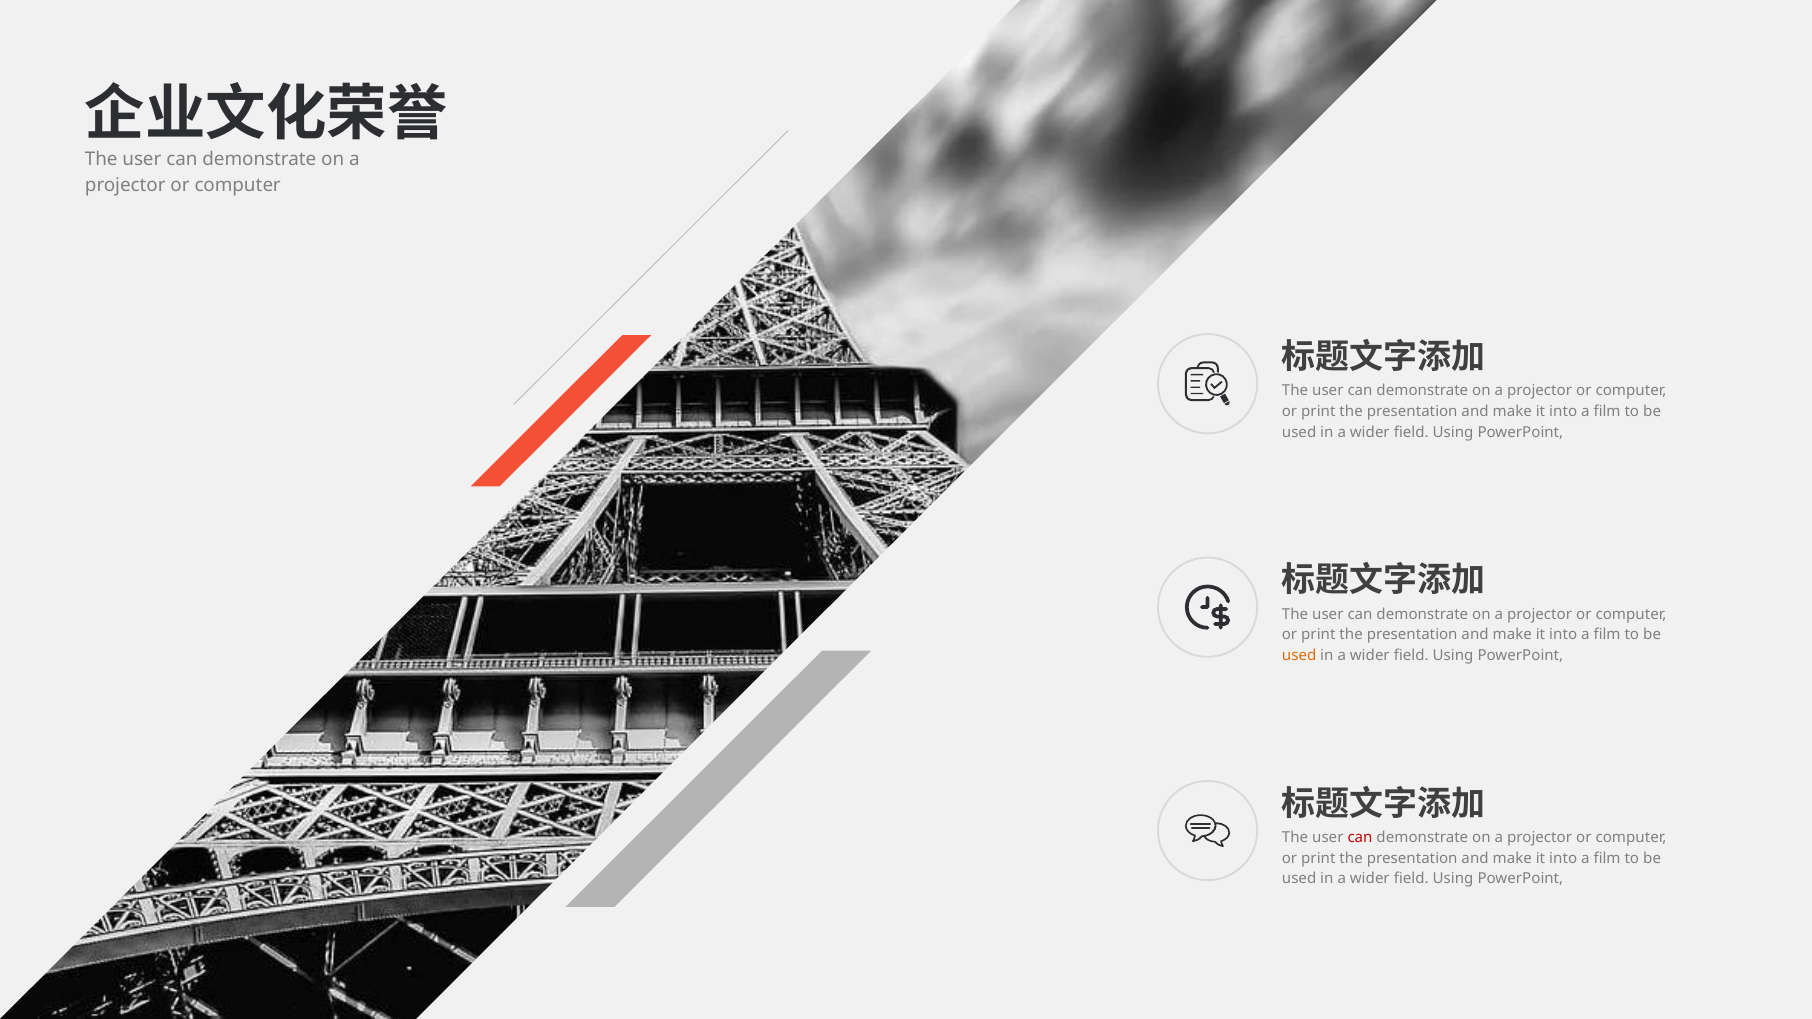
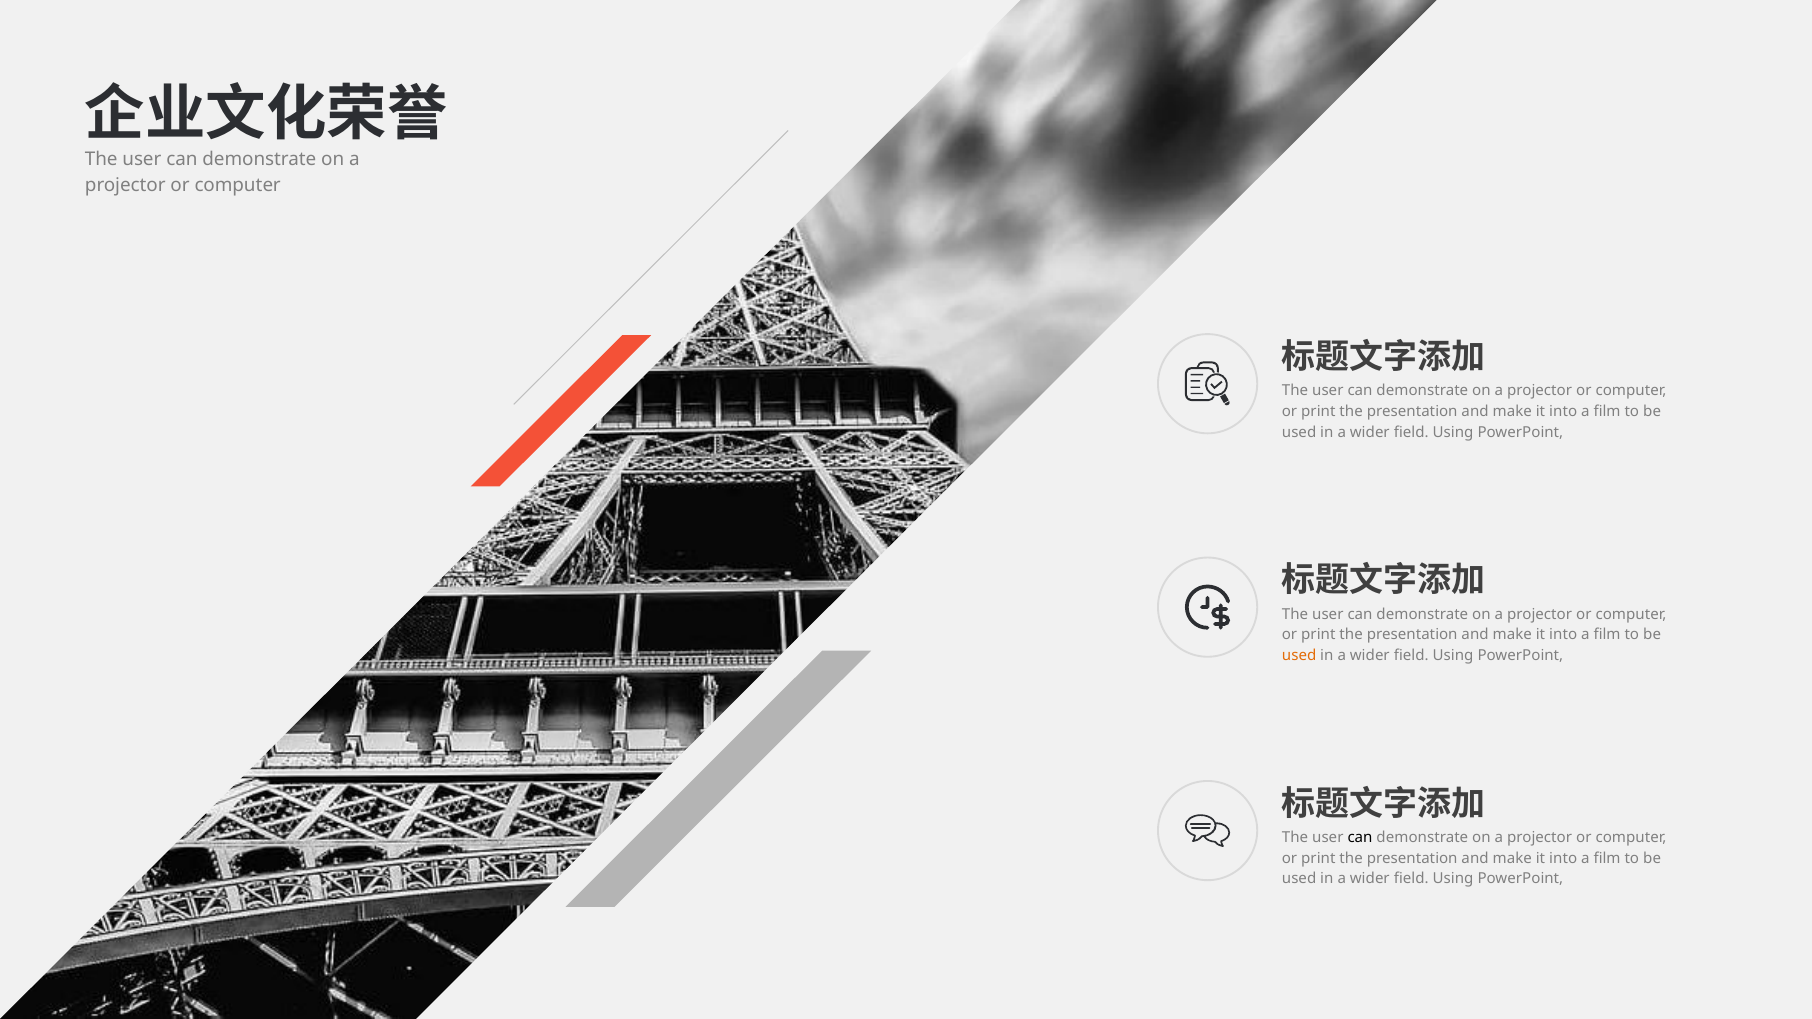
can at (1360, 838) colour: red -> black
